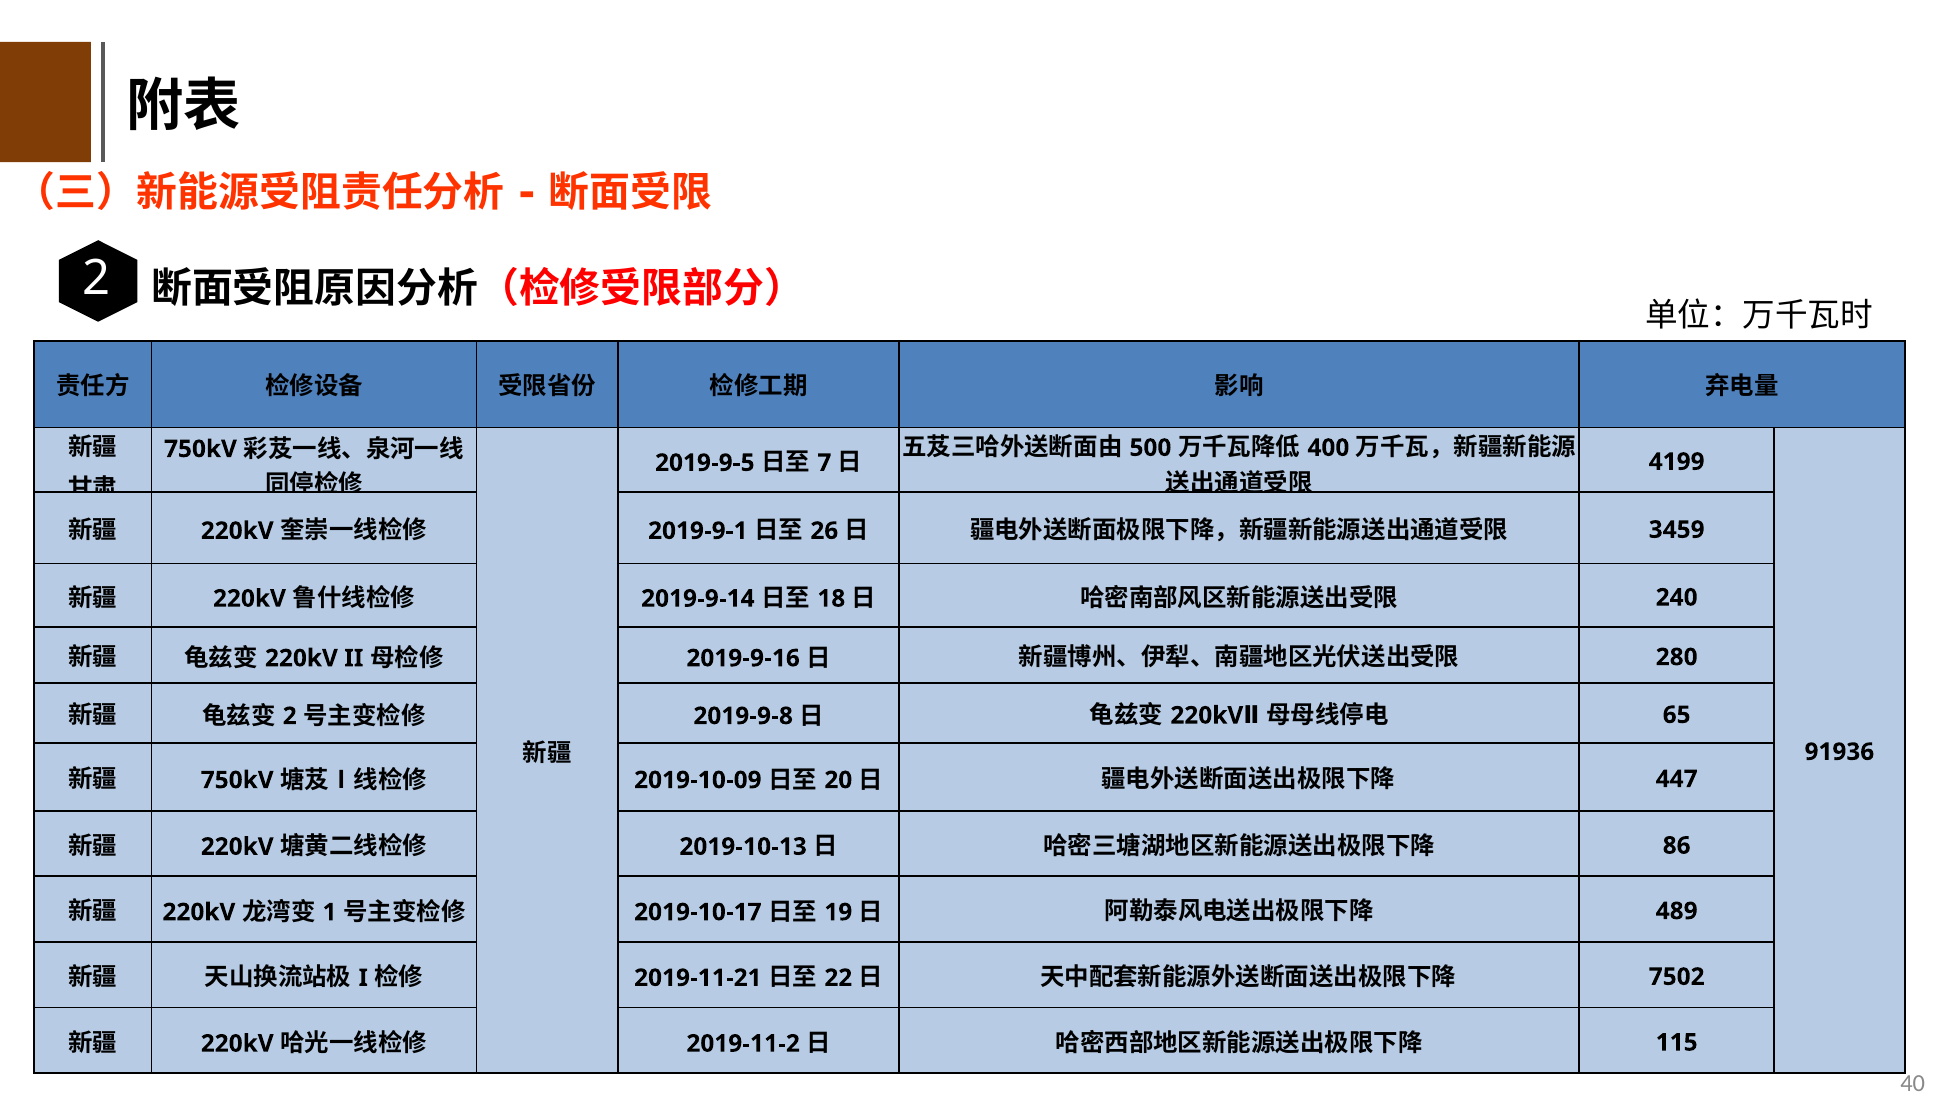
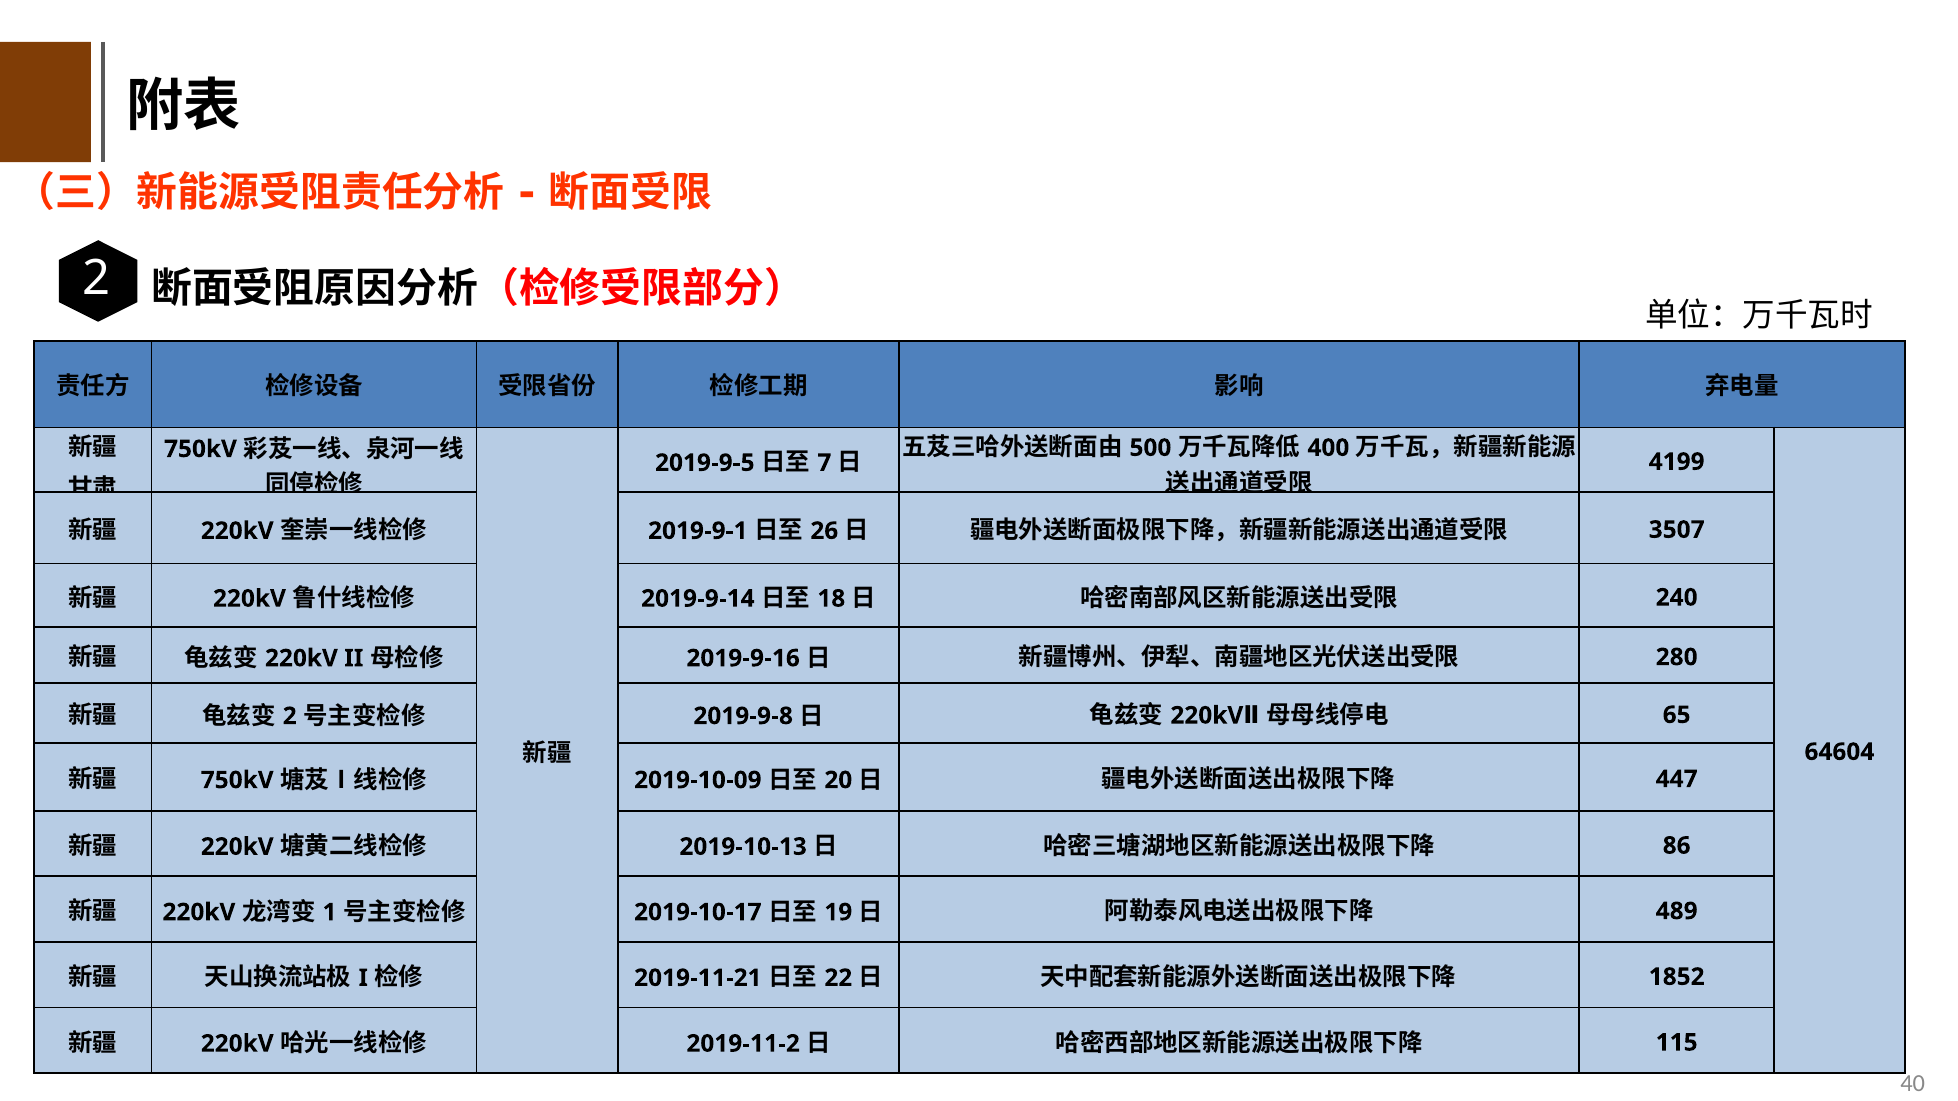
3459: 3459 -> 3507
91936: 91936 -> 64604
7502: 7502 -> 1852
